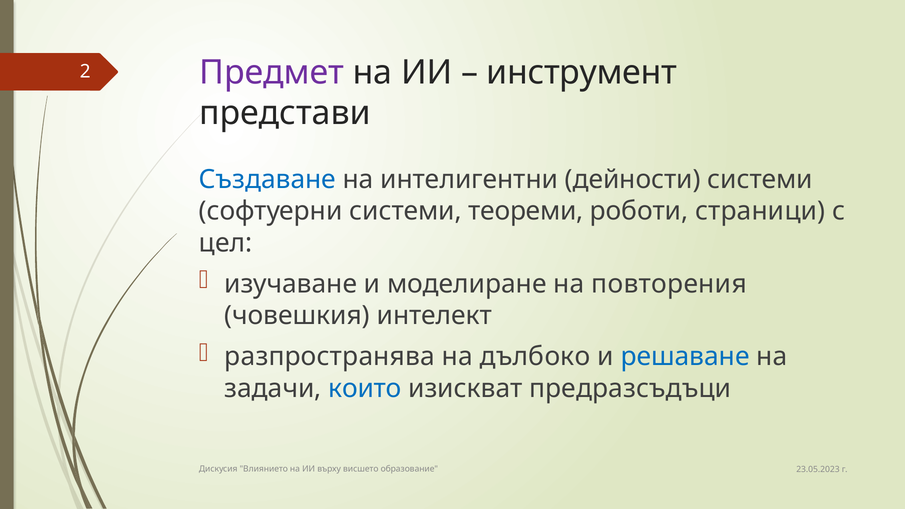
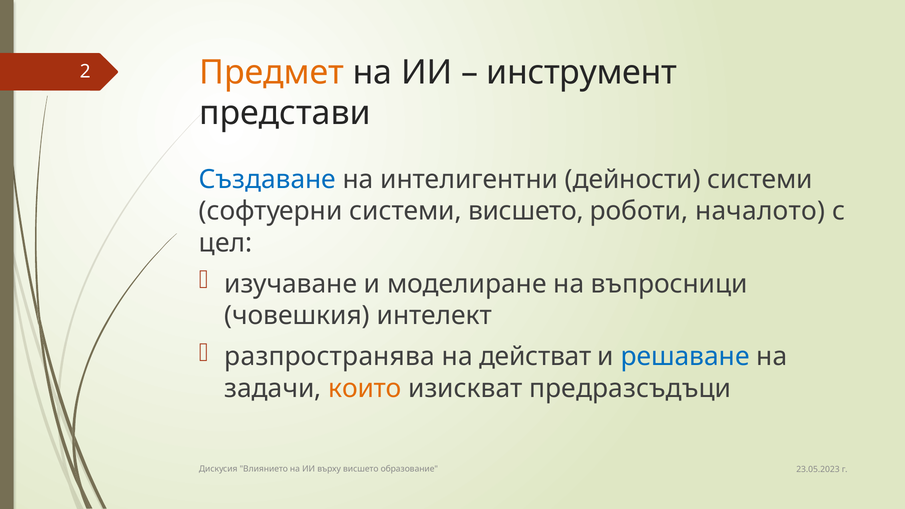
Предмет colour: purple -> orange
системи теореми: теореми -> висшето
страници: страници -> началото
повторения: повторения -> въпросници
дълбоко: дълбоко -> действат
които colour: blue -> orange
